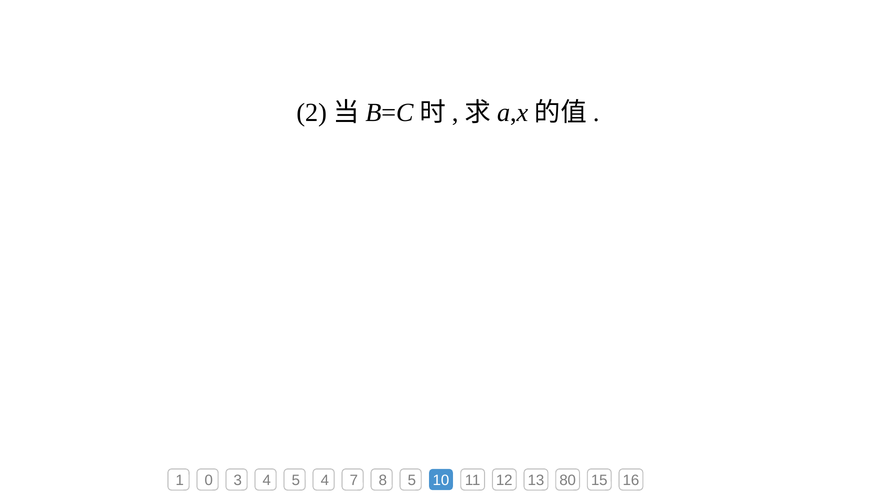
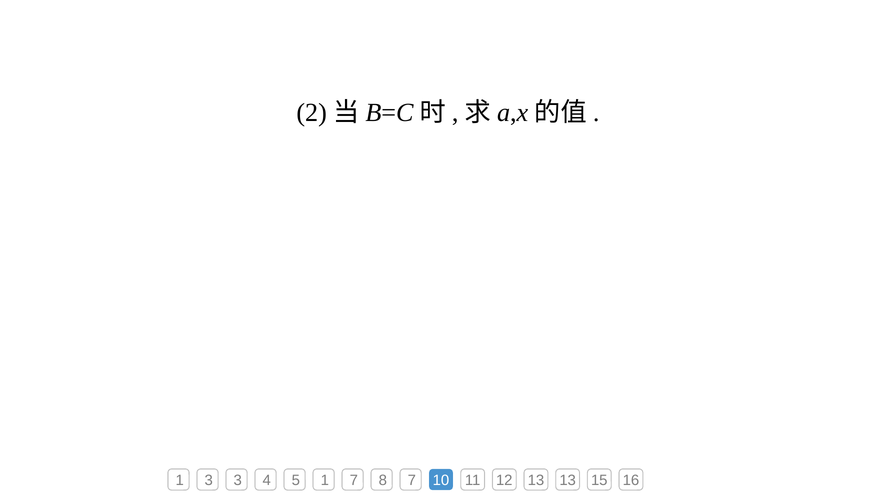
1 0: 0 -> 3
5 4: 4 -> 1
8 5: 5 -> 7
13 80: 80 -> 13
